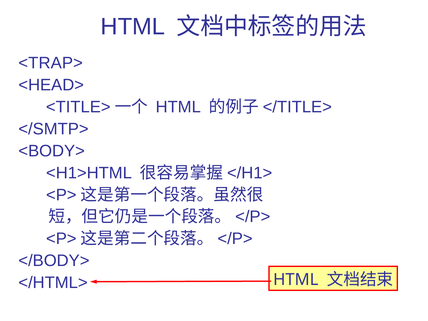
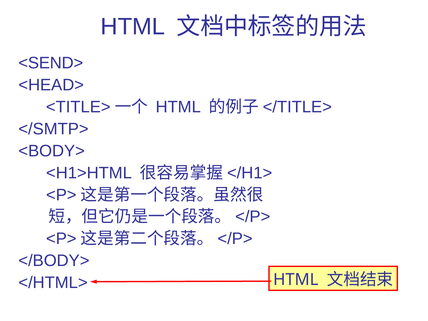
<TRAP>: <TRAP> -> <SEND>
